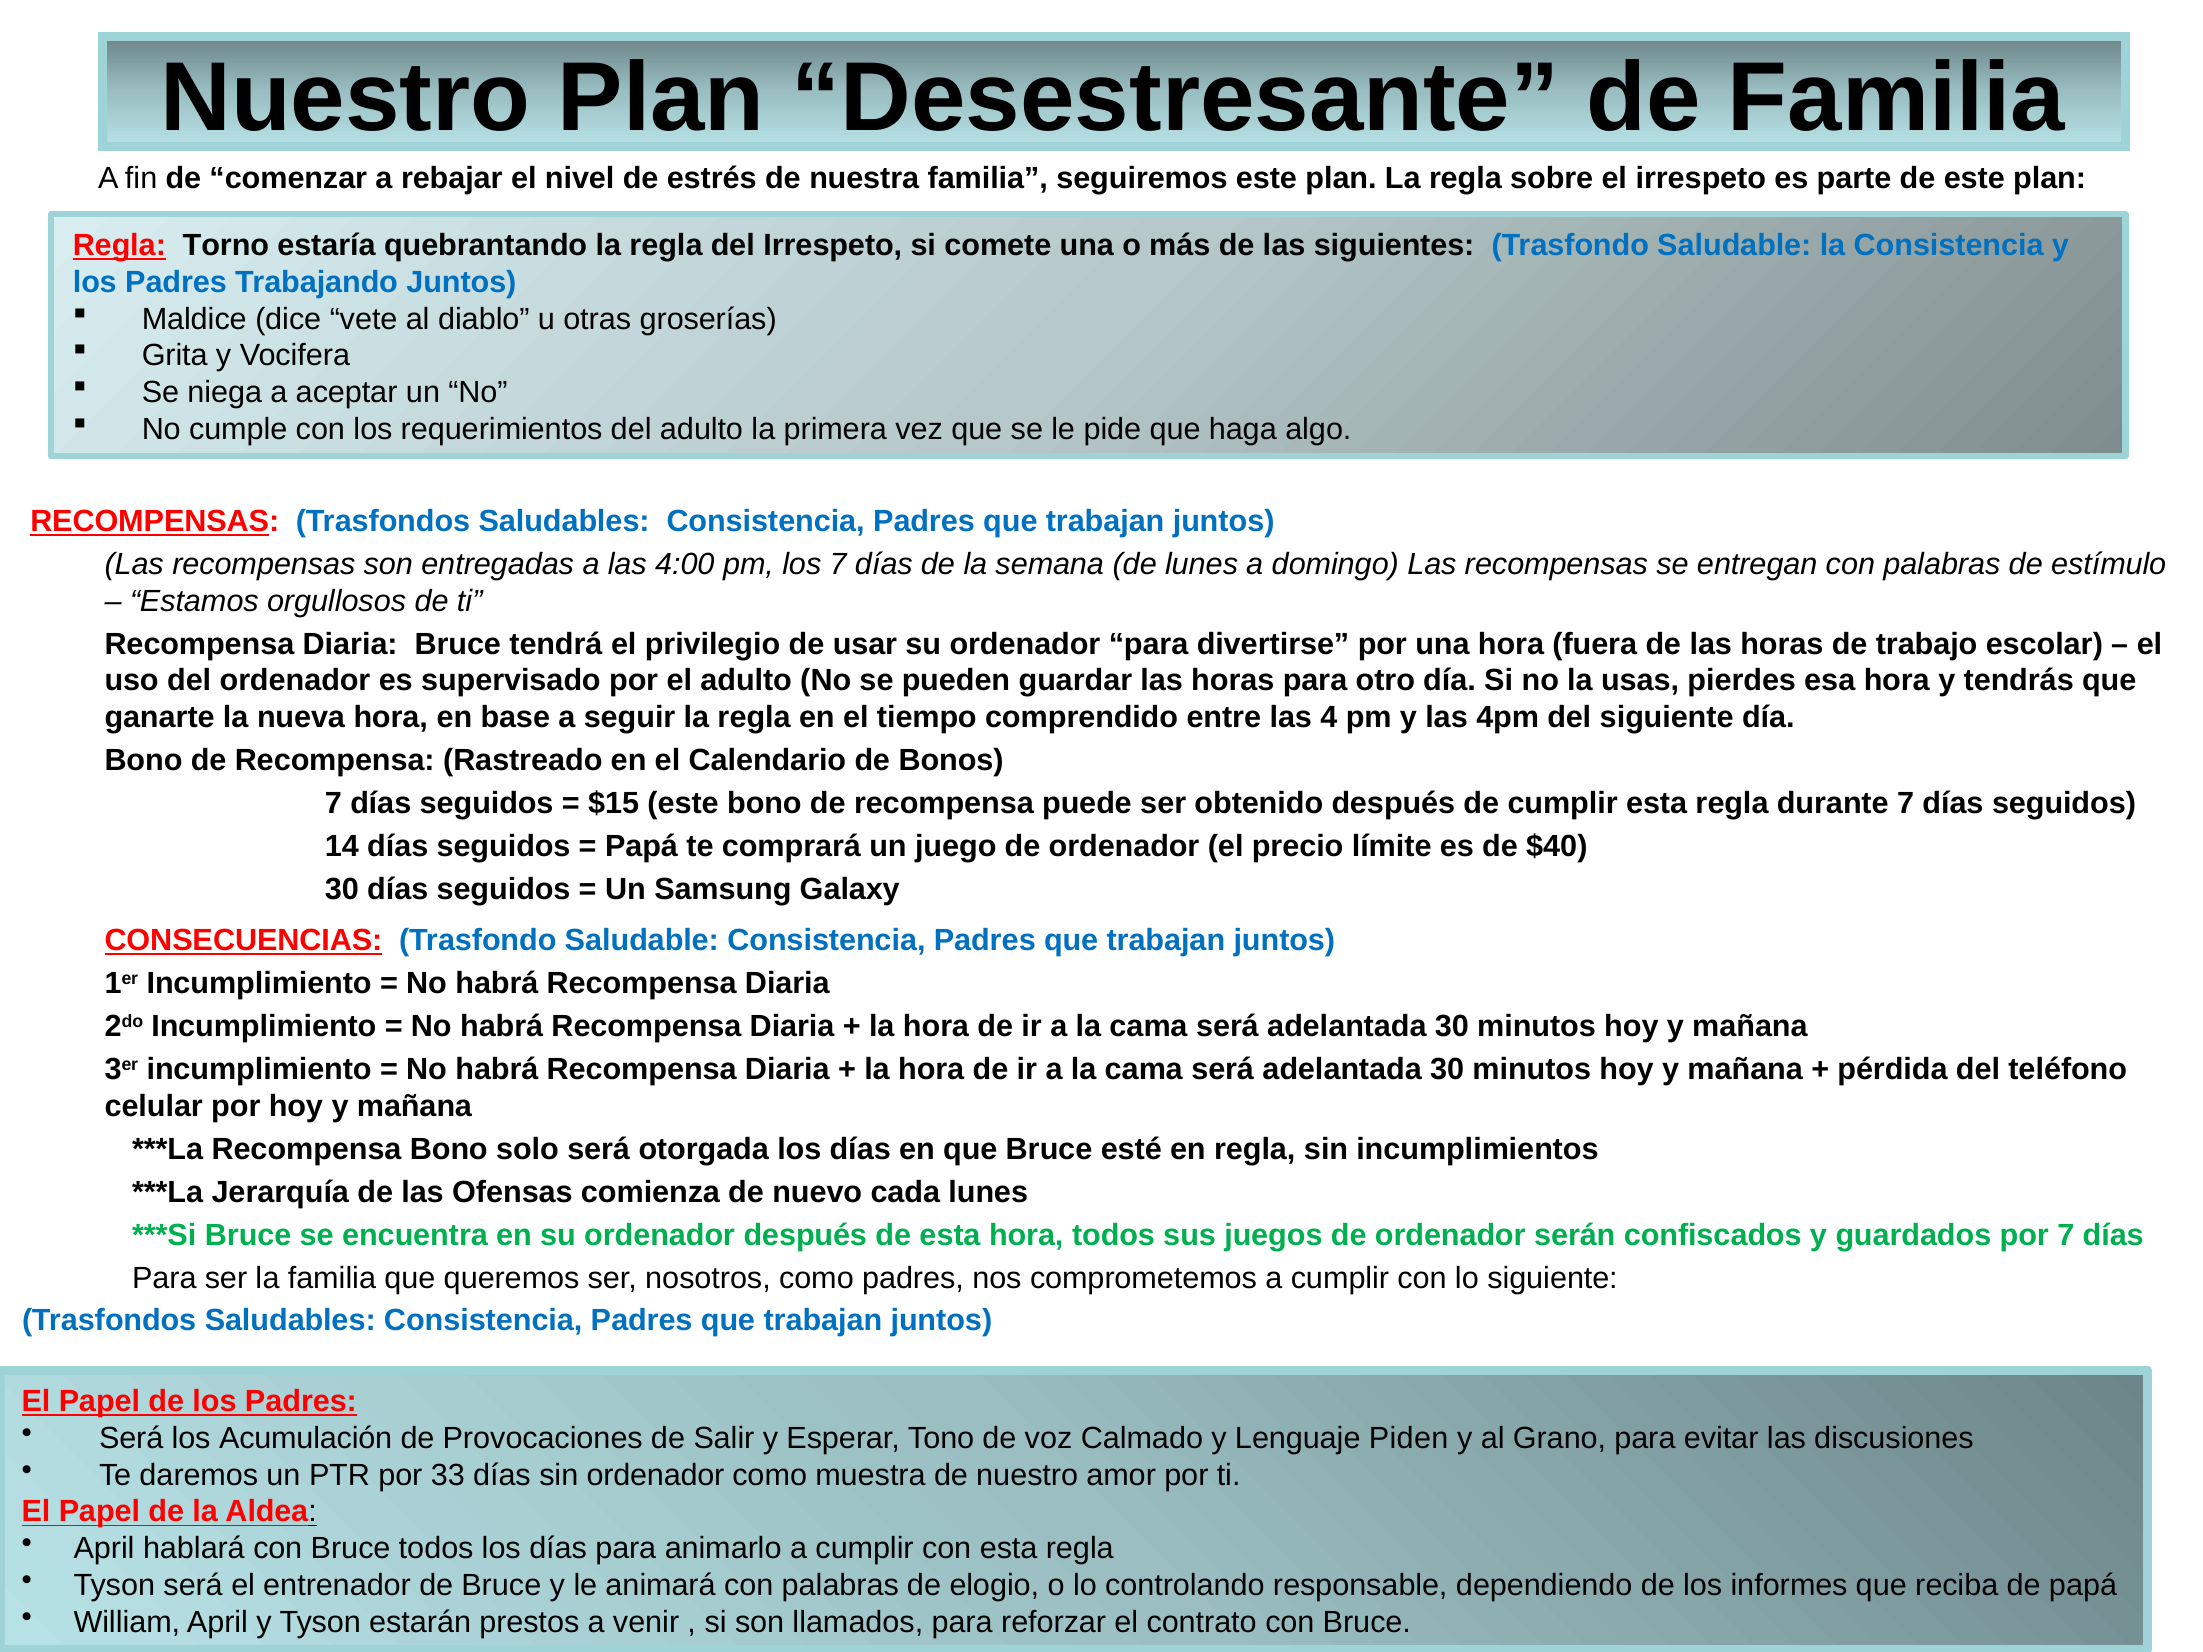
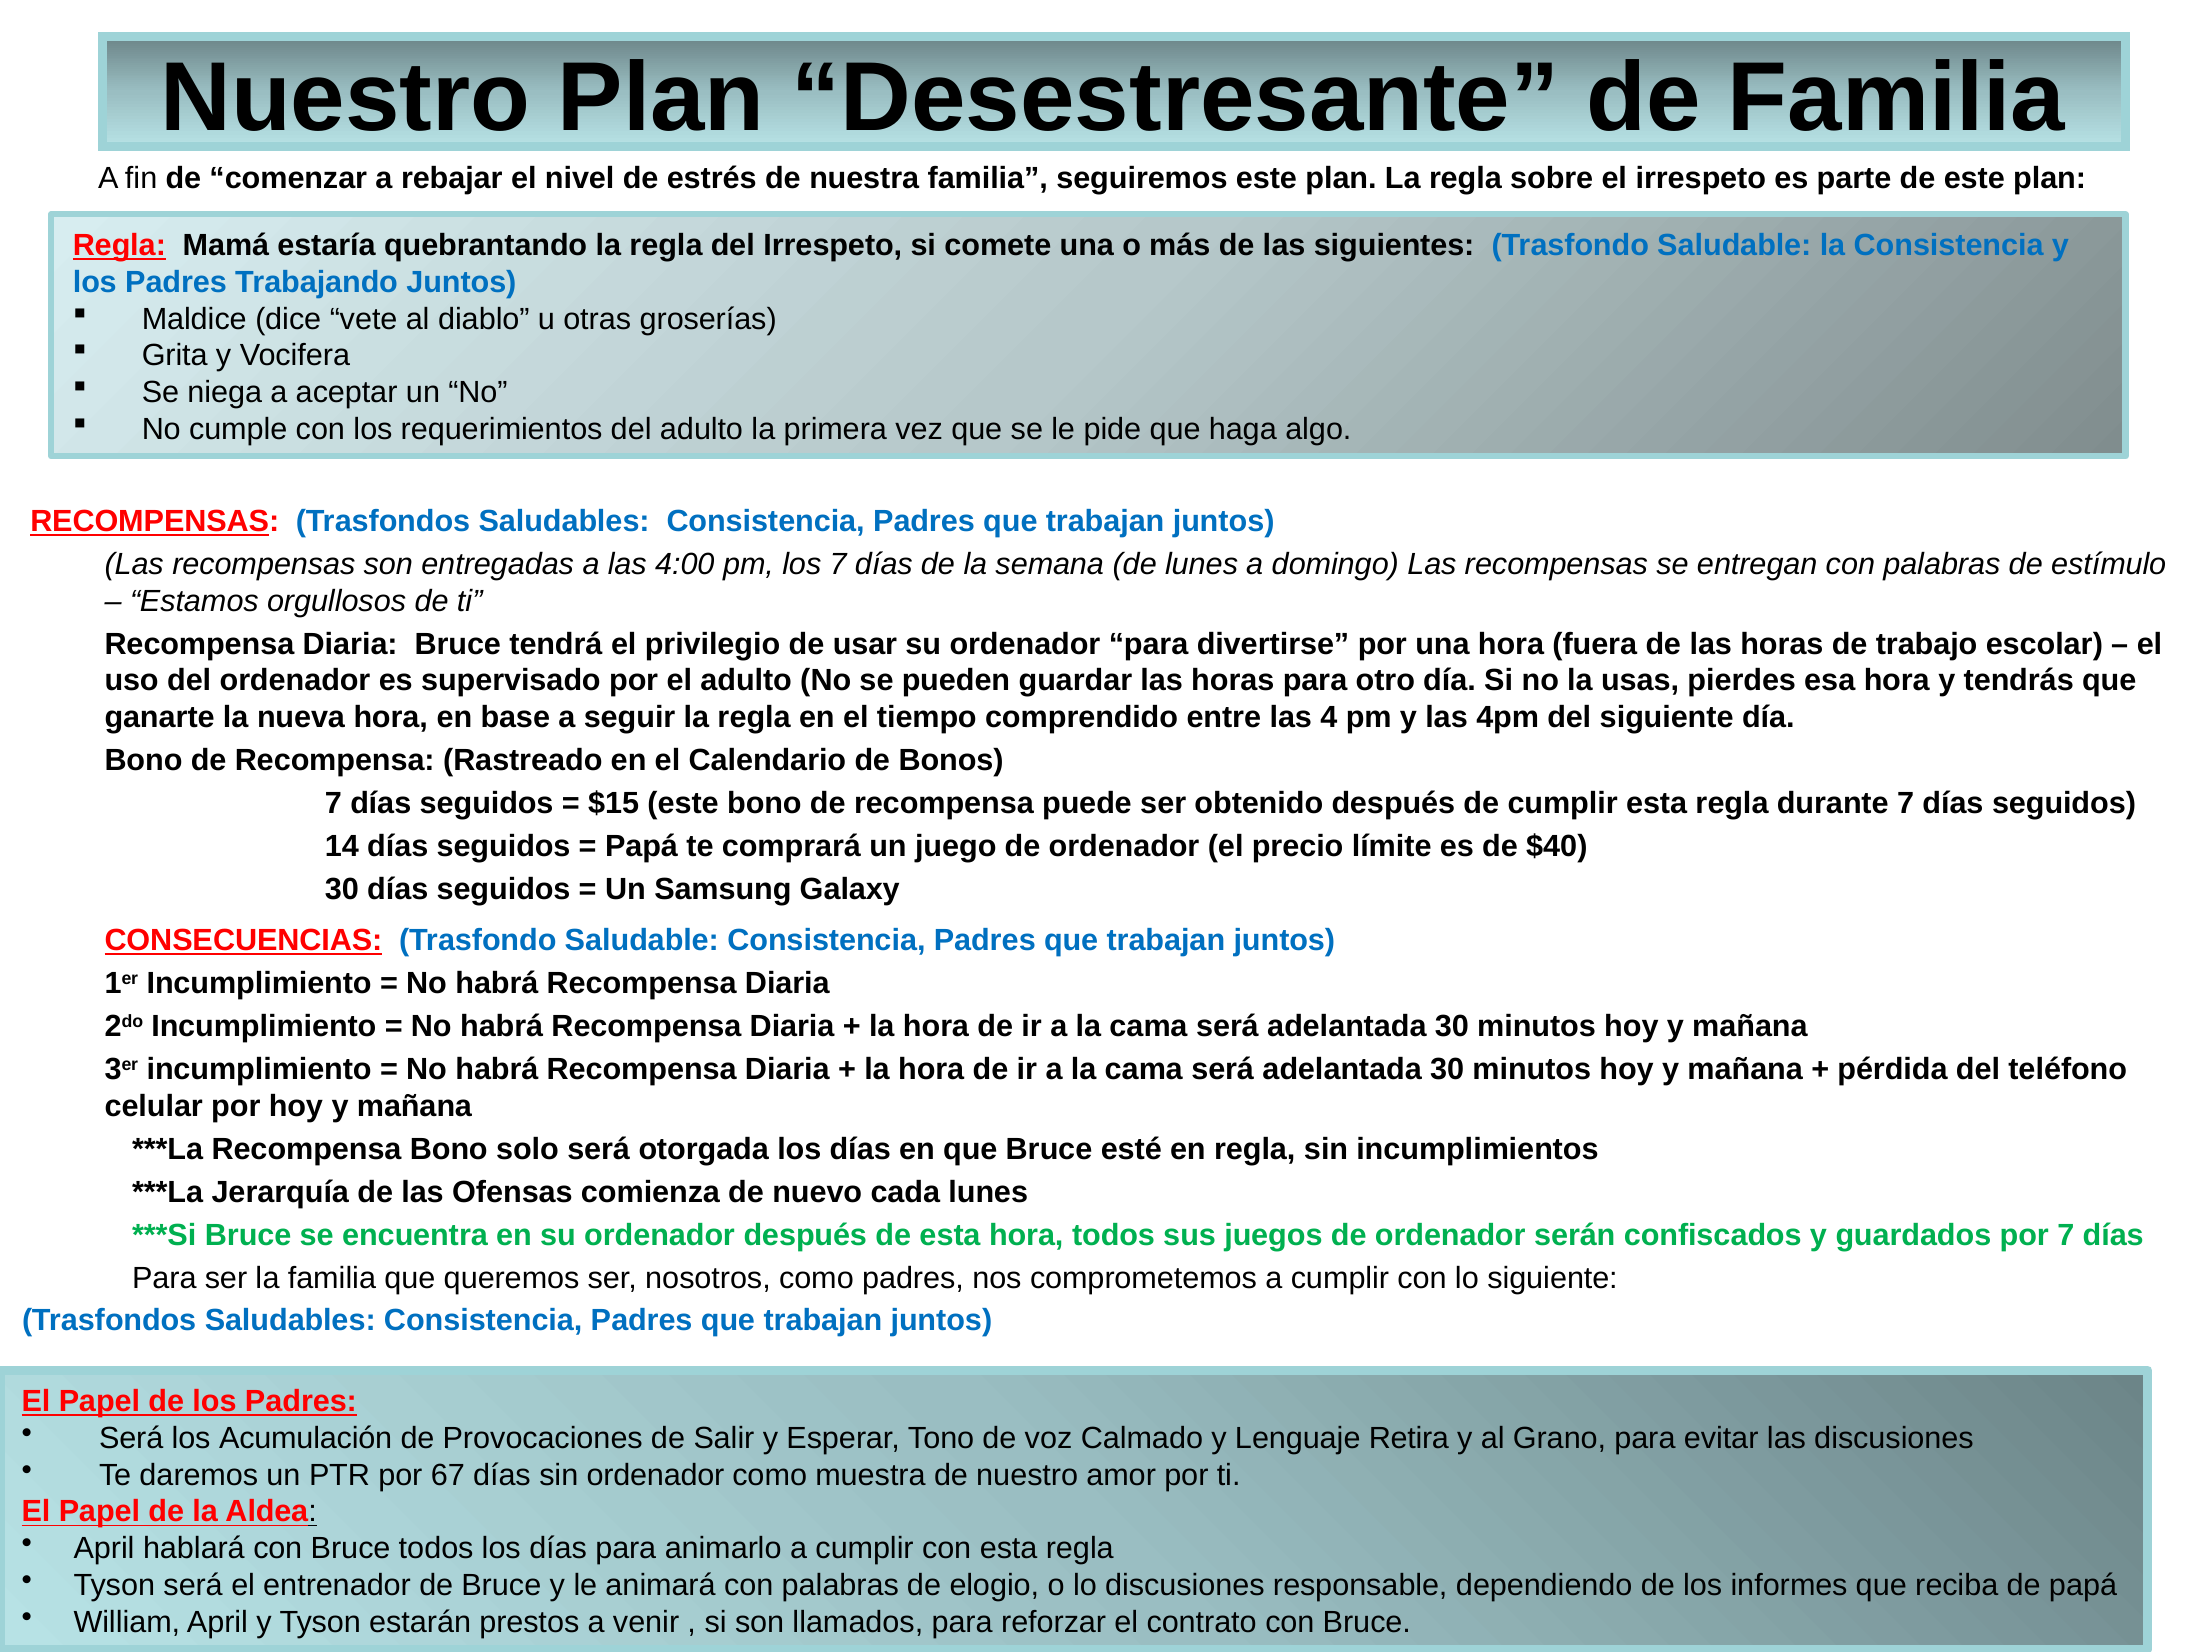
Torno: Torno -> Mamá
Piden: Piden -> Retira
33: 33 -> 67
lo controlando: controlando -> discusiones
